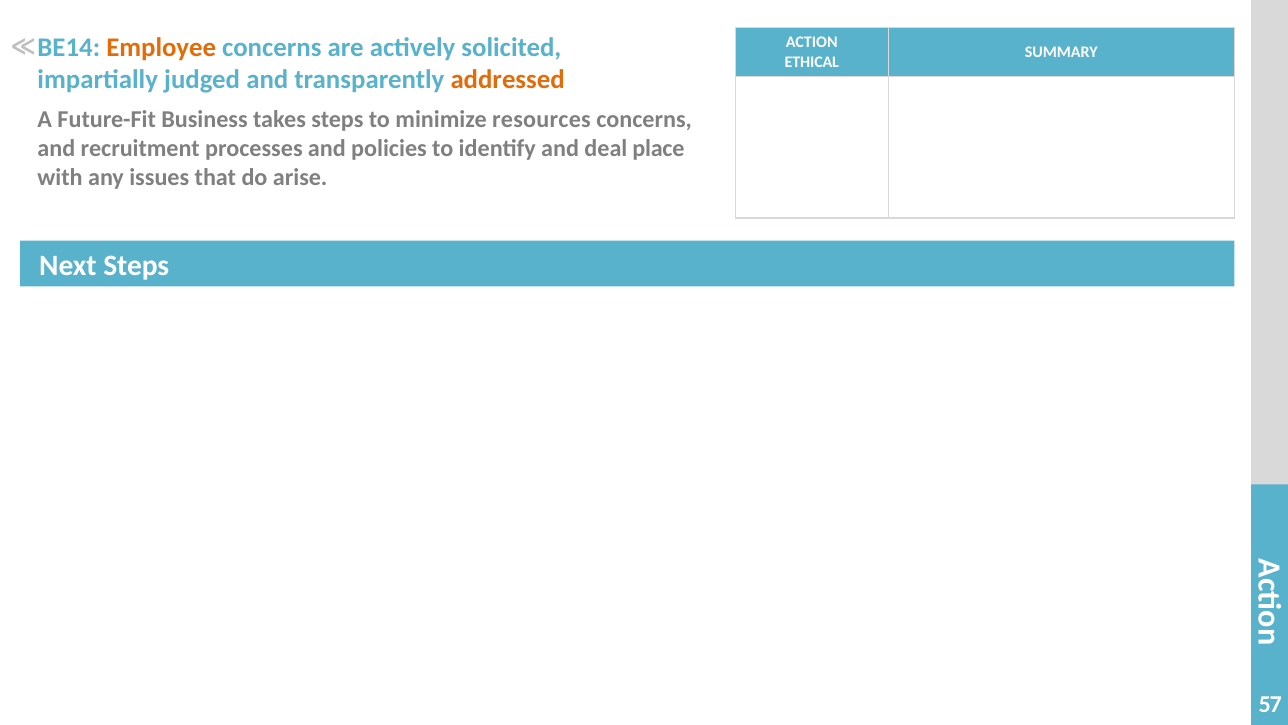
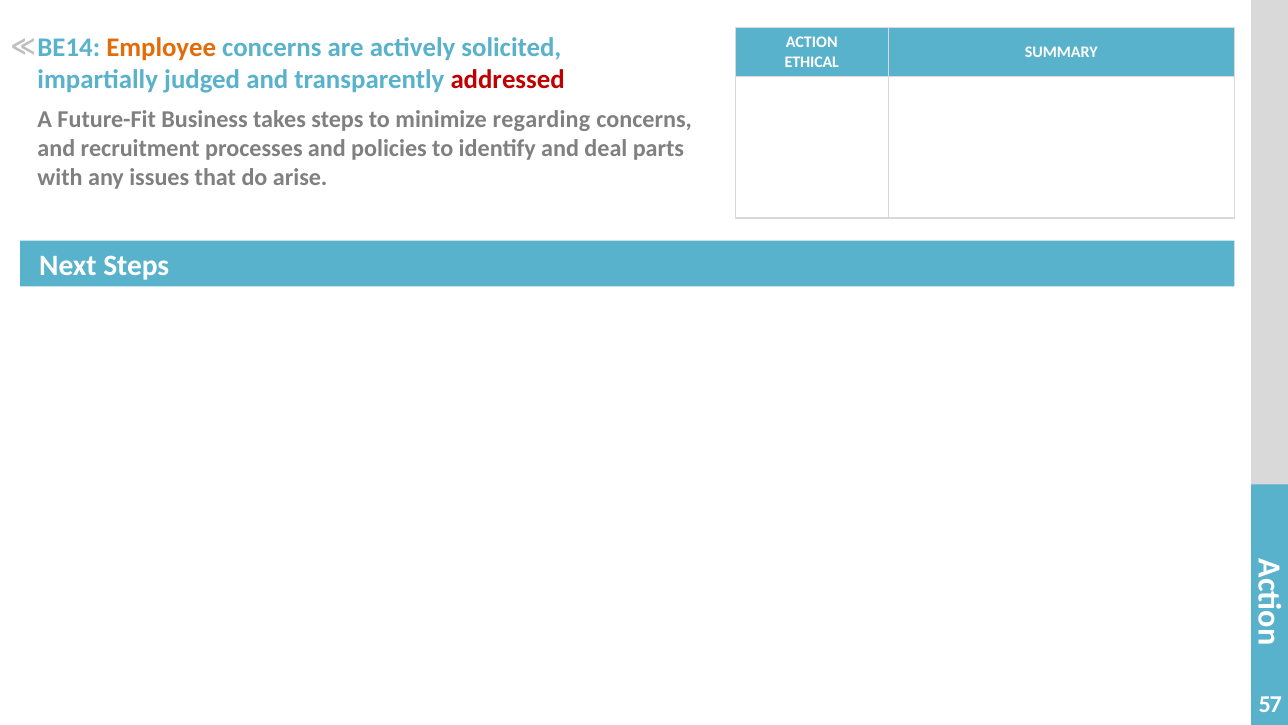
addressed colour: orange -> red
resources: resources -> regarding
place: place -> parts
